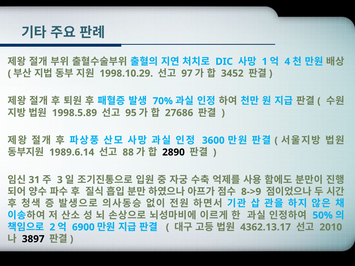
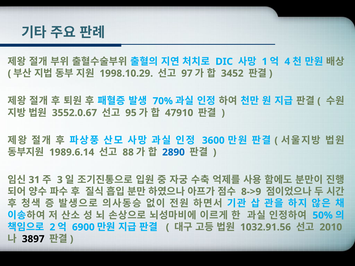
1998.5.89: 1998.5.89 -> 3552.0.67
27686: 27686 -> 47910
2890 colour: black -> blue
4362.13.17: 4362.13.17 -> 1032.91.56
